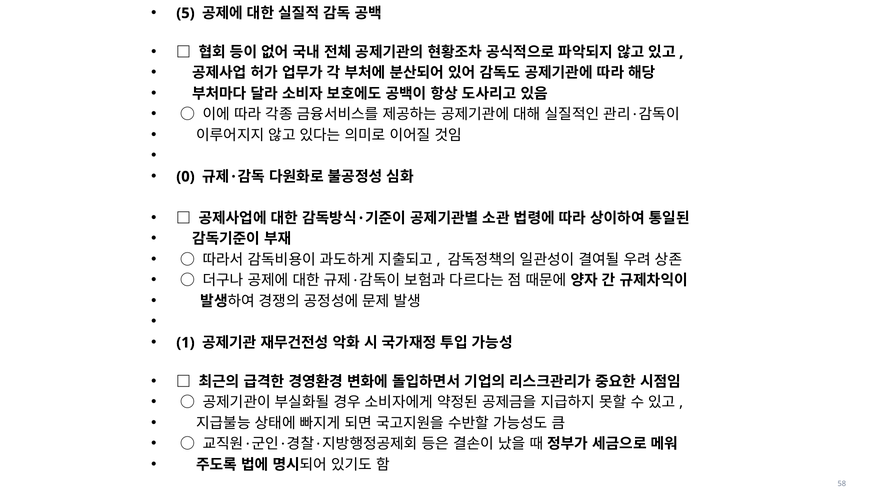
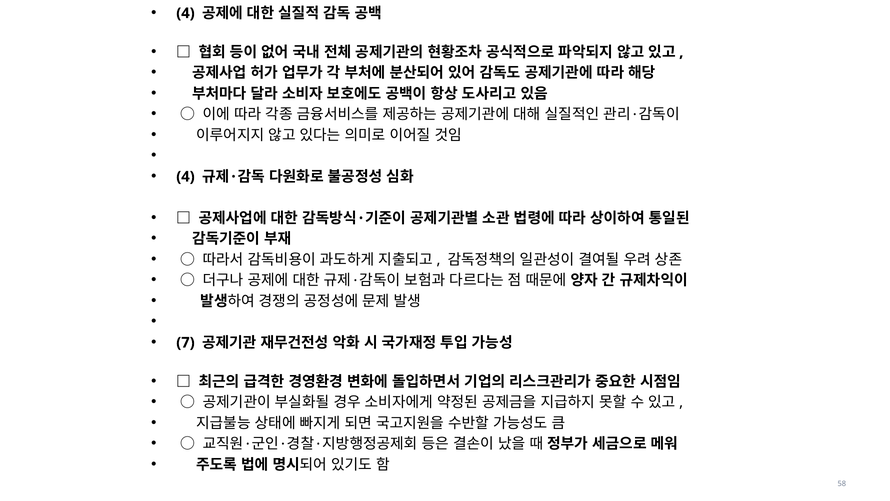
5 at (185, 13): 5 -> 4
0 at (185, 177): 0 -> 4
1: 1 -> 7
